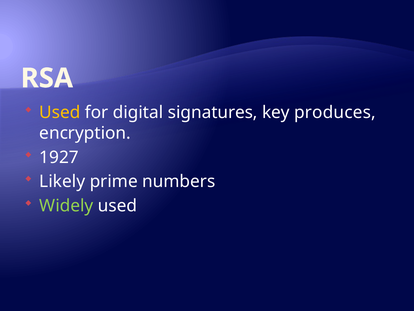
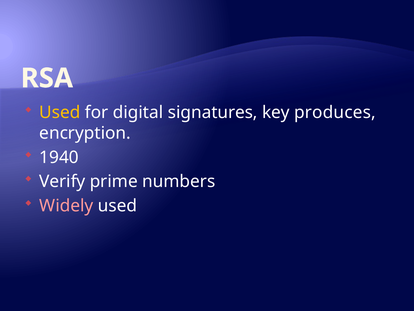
1927: 1927 -> 1940
Likely: Likely -> Verify
Widely colour: light green -> pink
